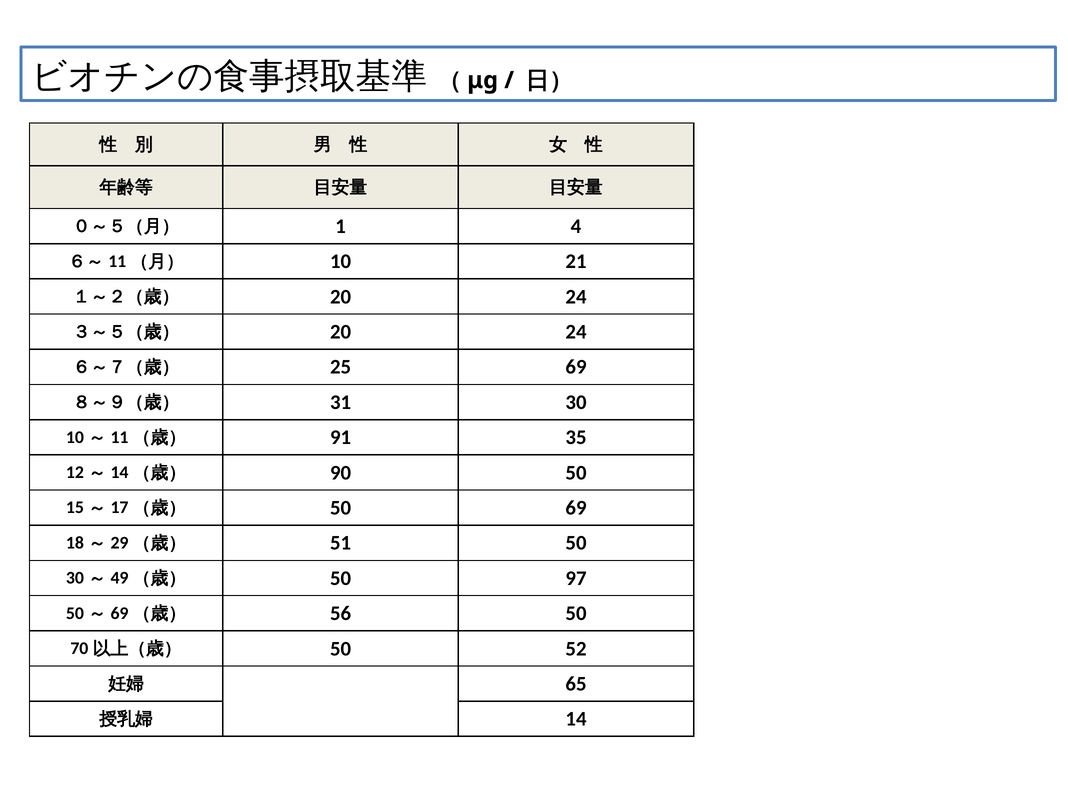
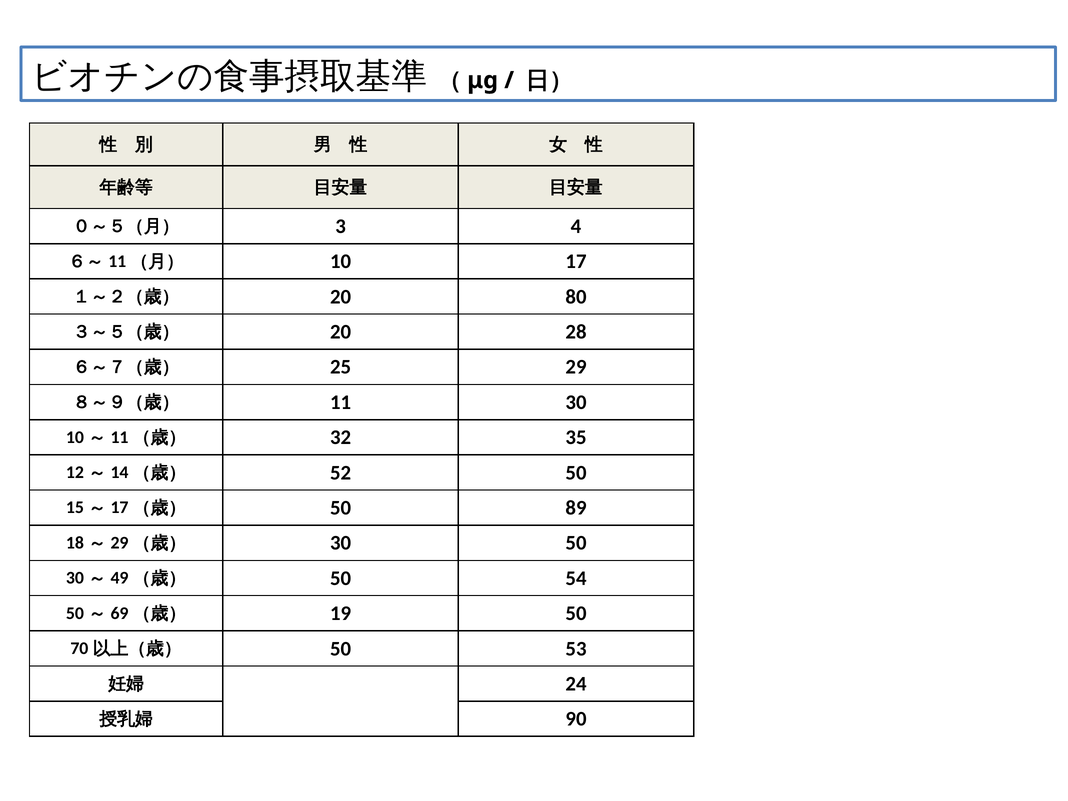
1: 1 -> 3
21: 21 -> 17
24 at (576, 297): 24 -> 80
24 at (576, 332): 24 -> 28
25 69: 69 -> 29
31: 31 -> 11
91: 91 -> 32
90: 90 -> 52
50 69: 69 -> 89
51 at (341, 543): 51 -> 30
97: 97 -> 54
56: 56 -> 19
52: 52 -> 53
65: 65 -> 24
14: 14 -> 90
